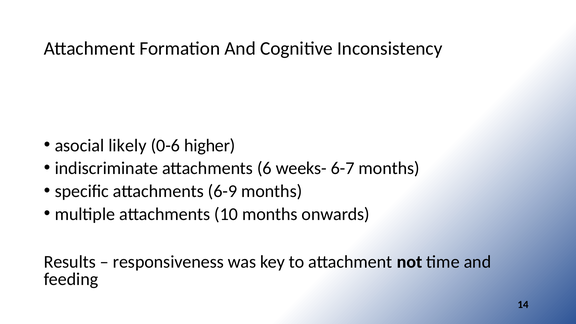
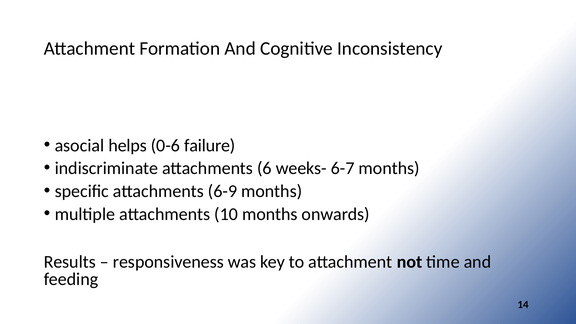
likely: likely -> helps
higher: higher -> failure
